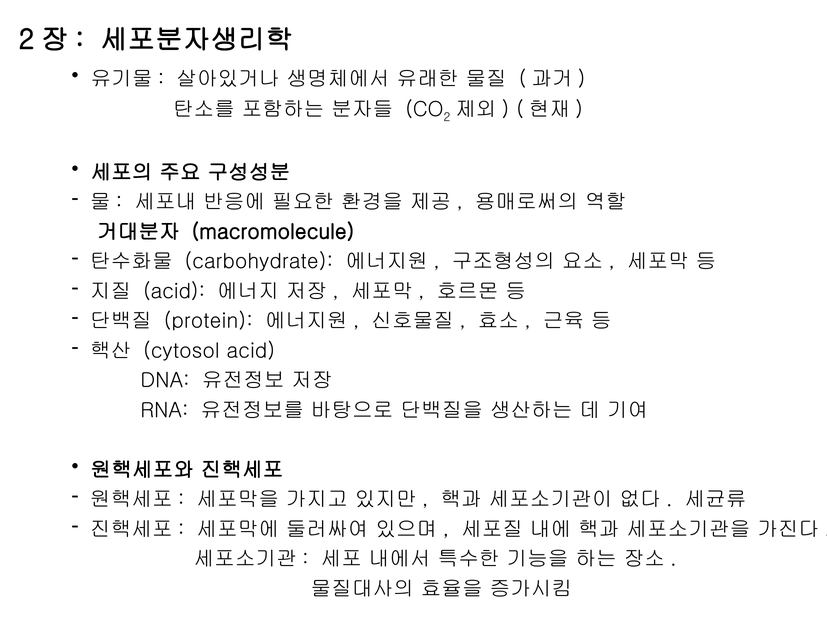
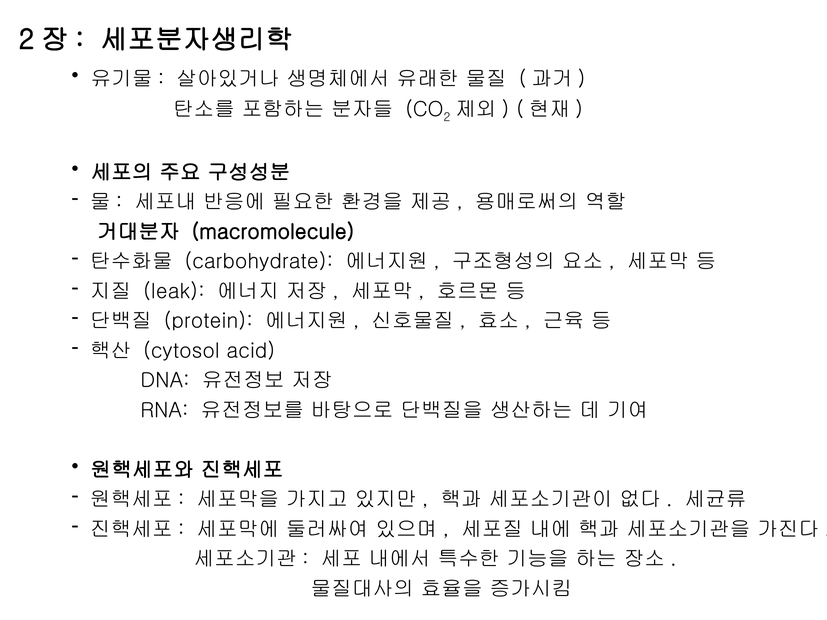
acid at (174, 291): acid -> leak
